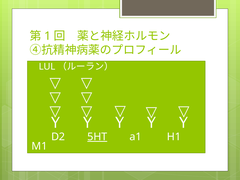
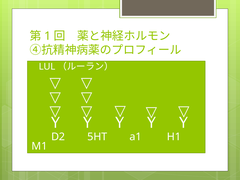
5HT underline: present -> none
